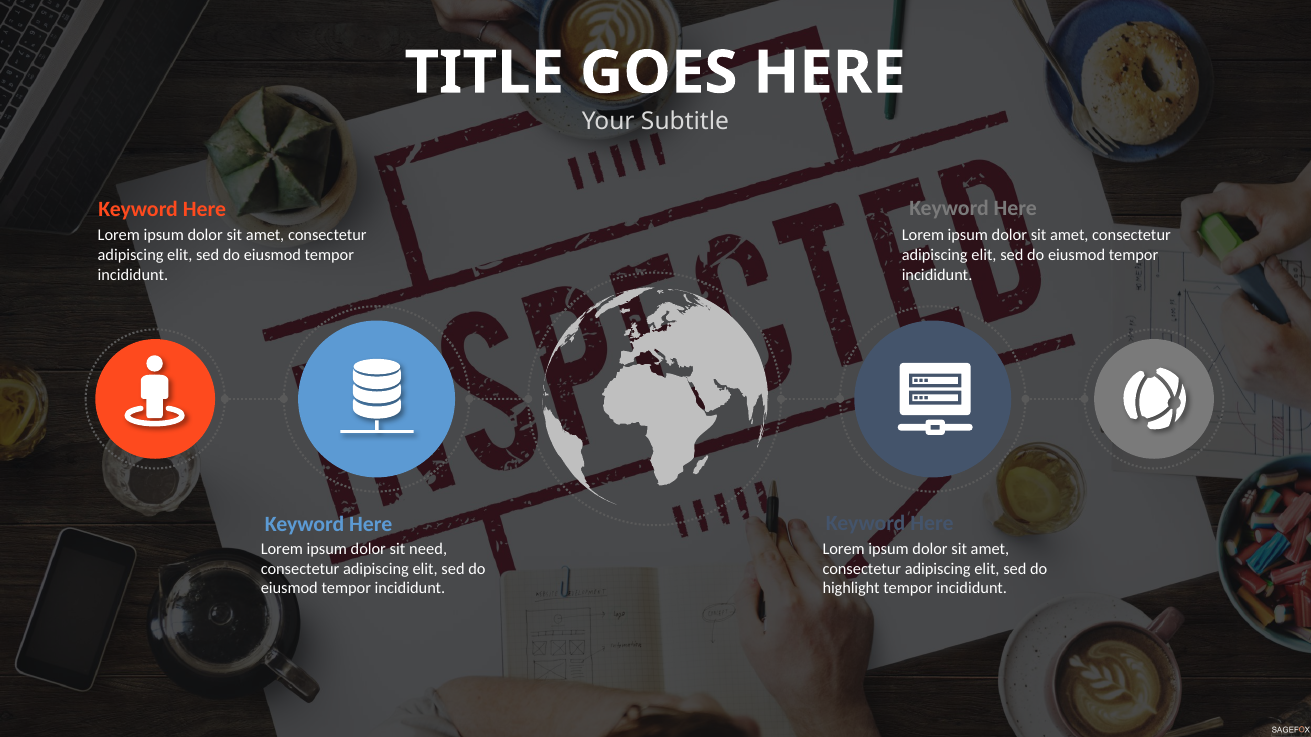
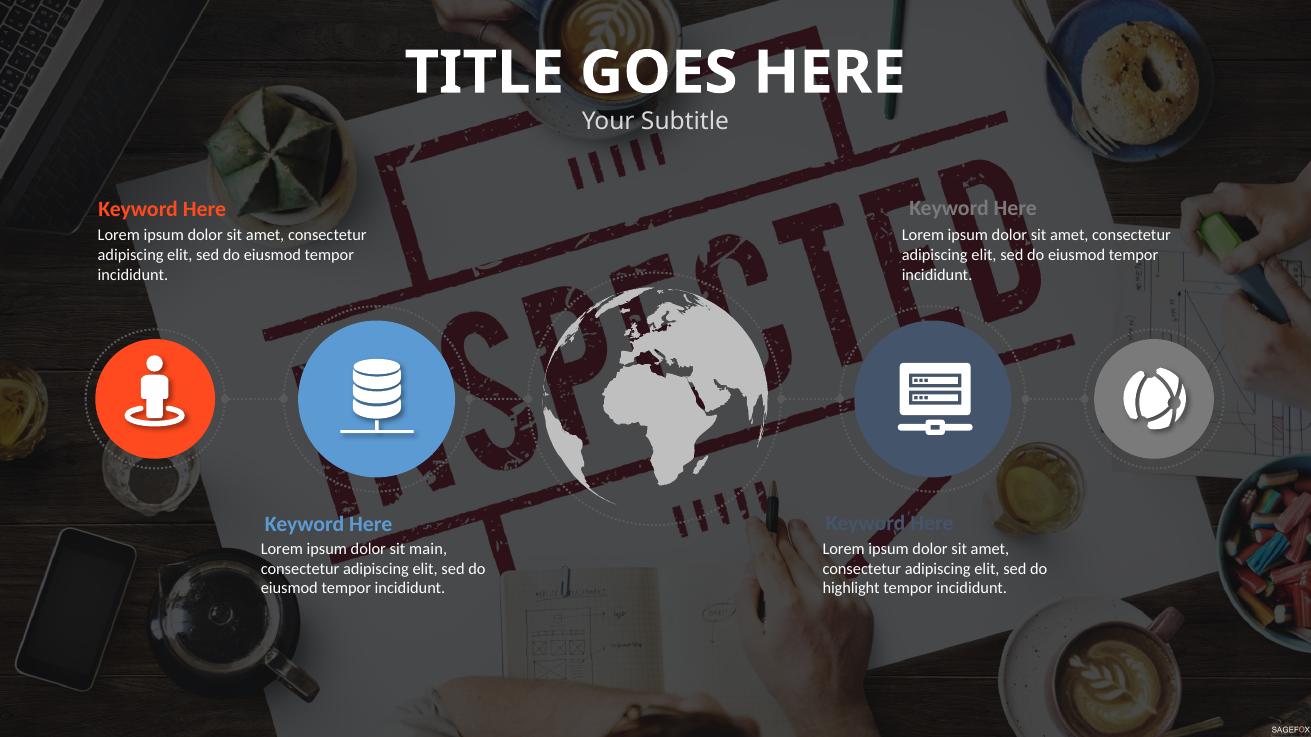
need: need -> main
